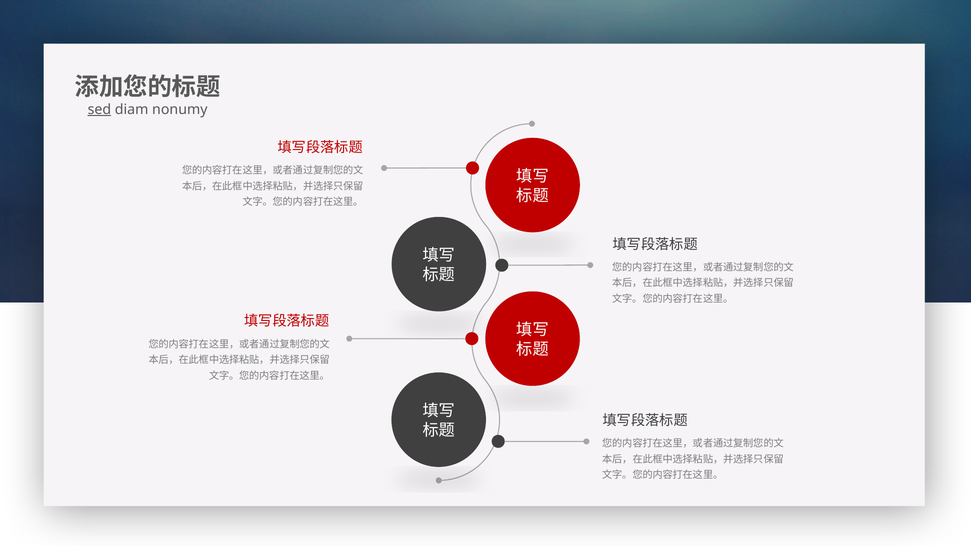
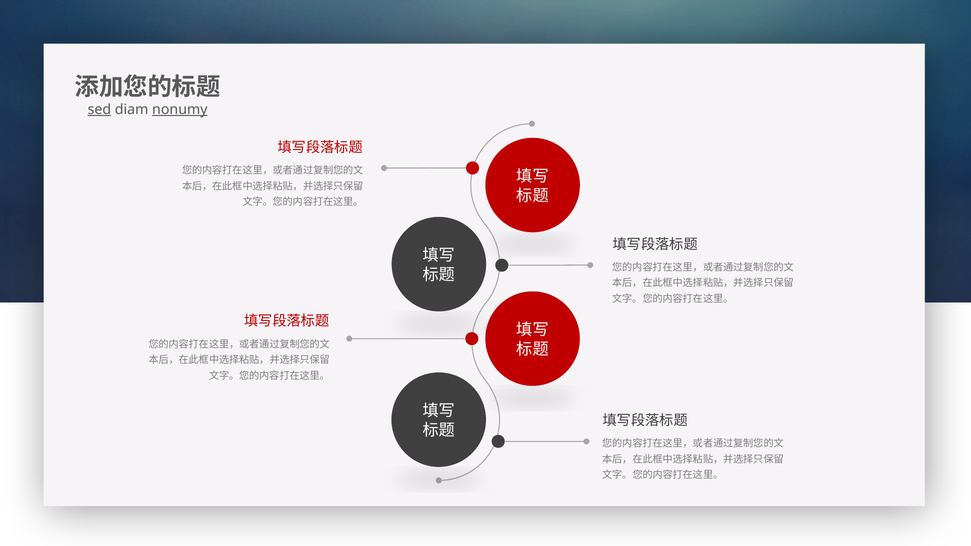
nonumy underline: none -> present
